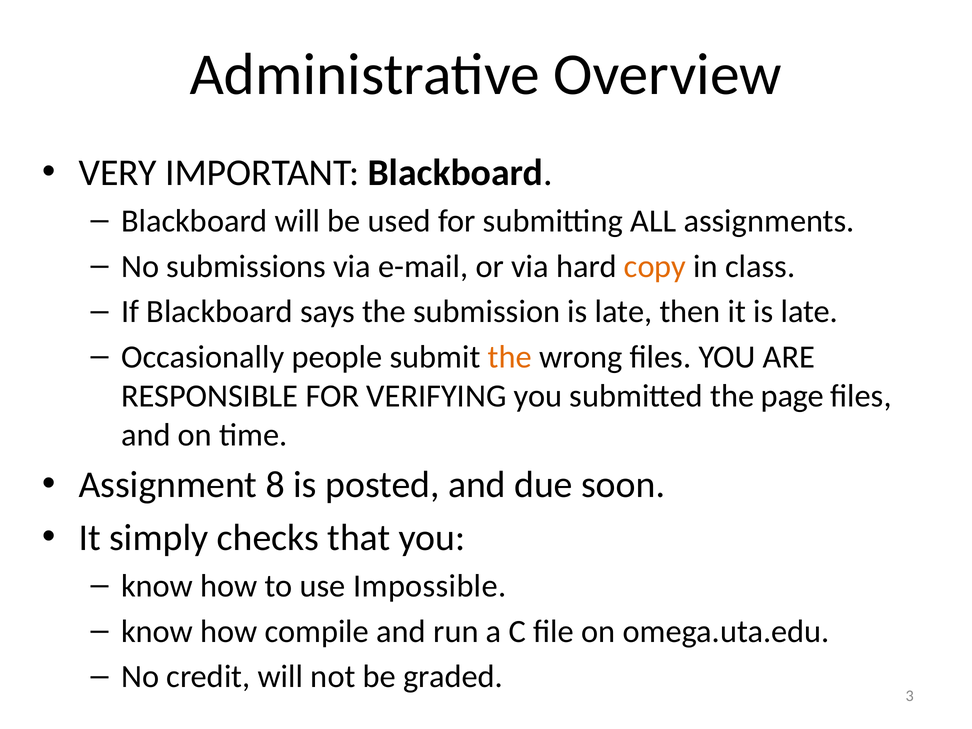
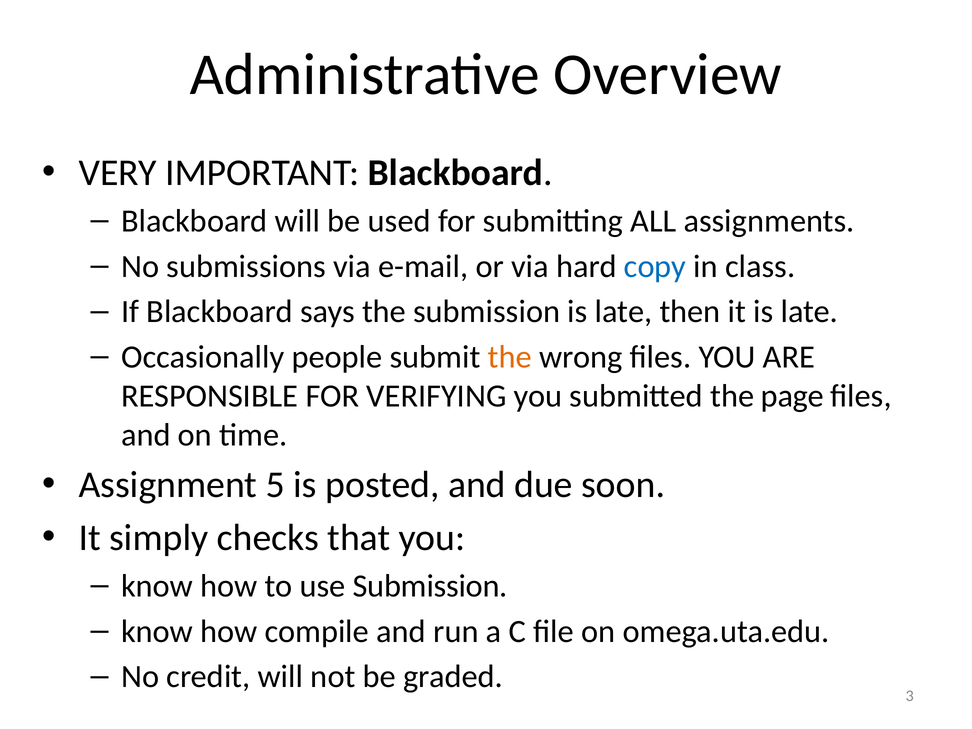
copy colour: orange -> blue
8: 8 -> 5
use Impossible: Impossible -> Submission
